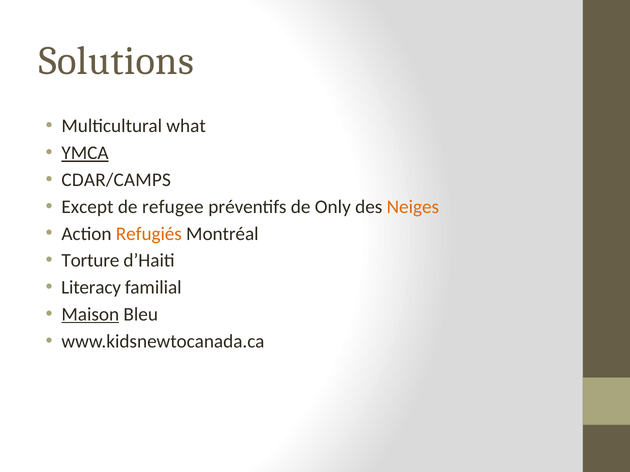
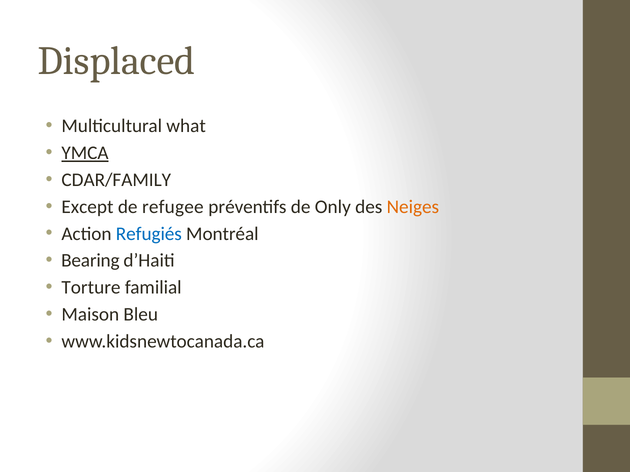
Solutions: Solutions -> Displaced
CDAR/CAMPS: CDAR/CAMPS -> CDAR/FAMILY
Refugiés colour: orange -> blue
Torture: Torture -> Bearing
Literacy: Literacy -> Torture
Maison underline: present -> none
